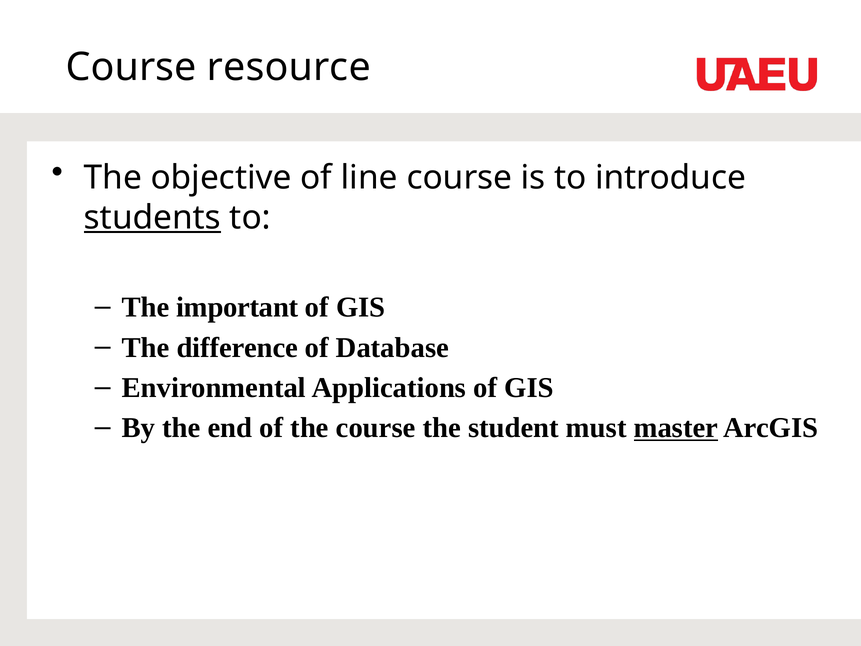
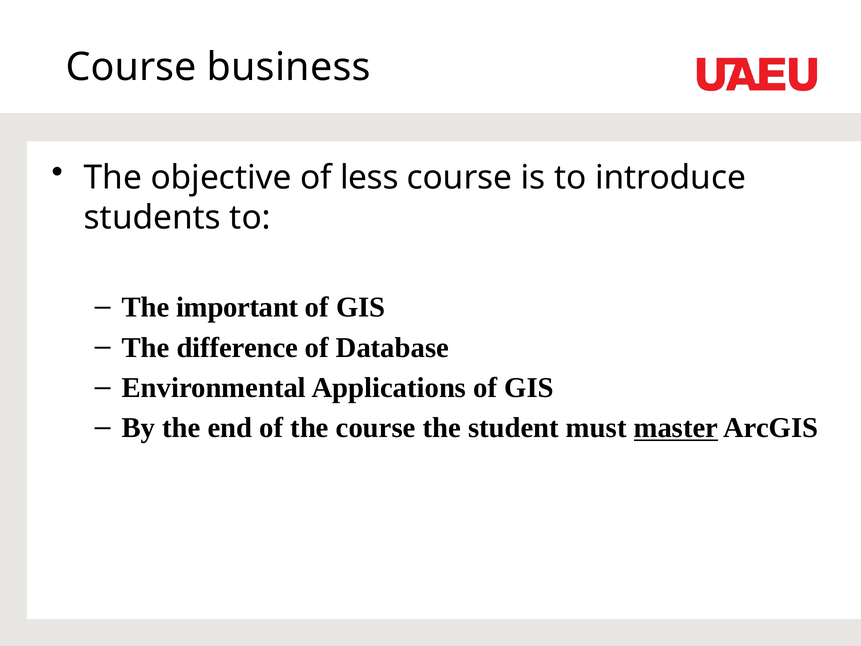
resource: resource -> business
line: line -> less
students underline: present -> none
